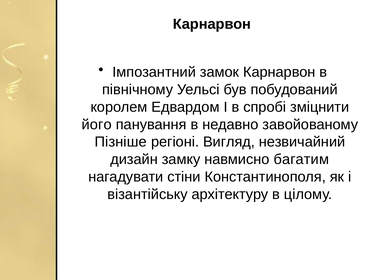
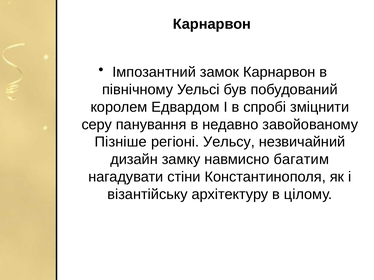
його: його -> серу
Вигляд: Вигляд -> Уельсу
